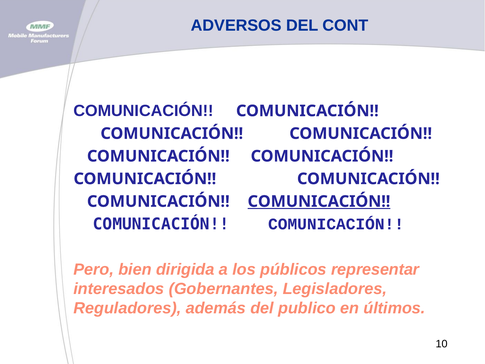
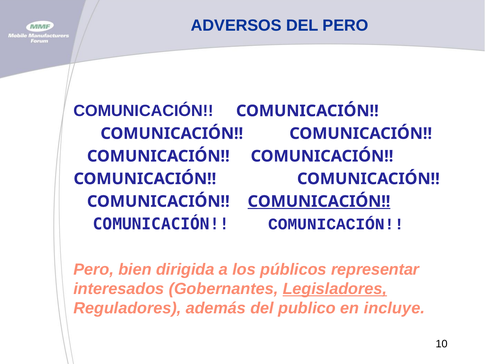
DEL CONT: CONT -> PERO
Legisladores underline: none -> present
últimos: últimos -> incluye
